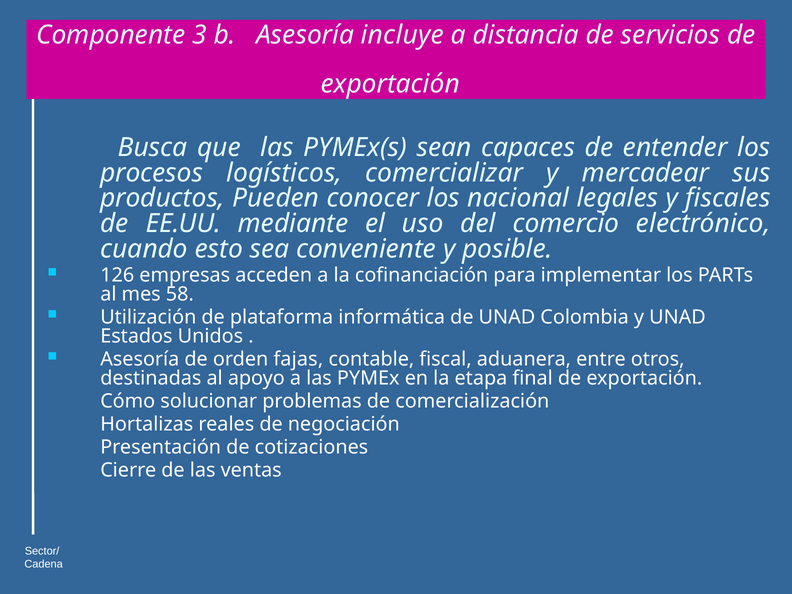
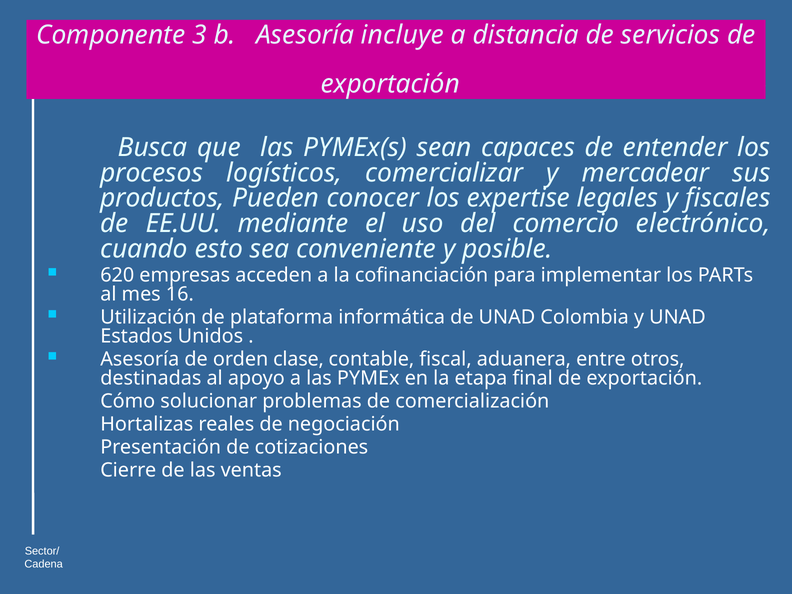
nacional: nacional -> expertise
126: 126 -> 620
58: 58 -> 16
fajas: fajas -> clase
